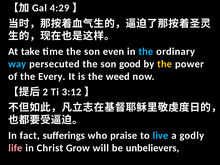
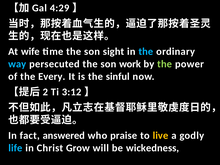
take: take -> wife
even: even -> sight
good: good -> work
the at (165, 64) colour: yellow -> light green
weed: weed -> sinful
sufferings: sufferings -> answered
live colour: light blue -> yellow
life colour: pink -> light blue
unbelievers: unbelievers -> wickedness
